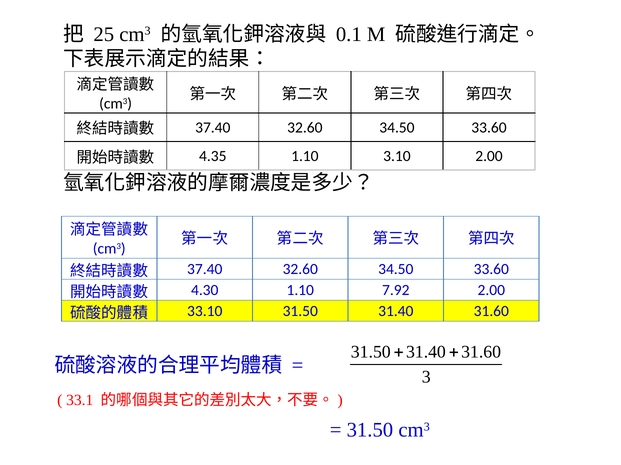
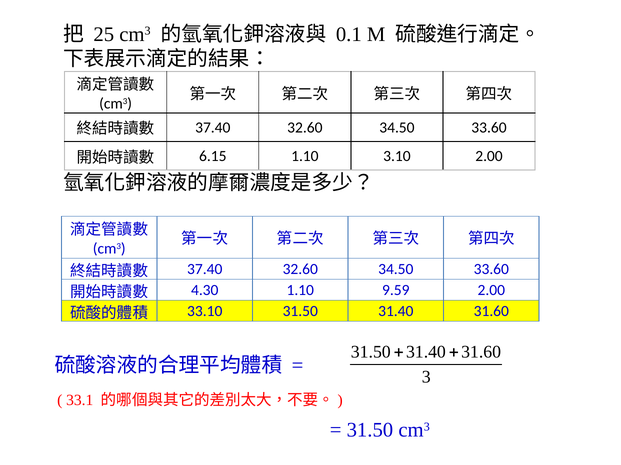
4.35: 4.35 -> 6.15
7.92: 7.92 -> 9.59
